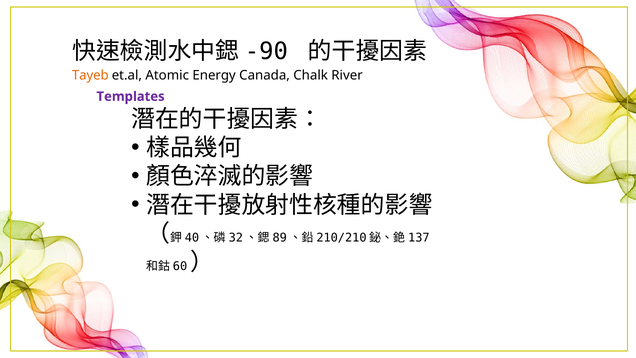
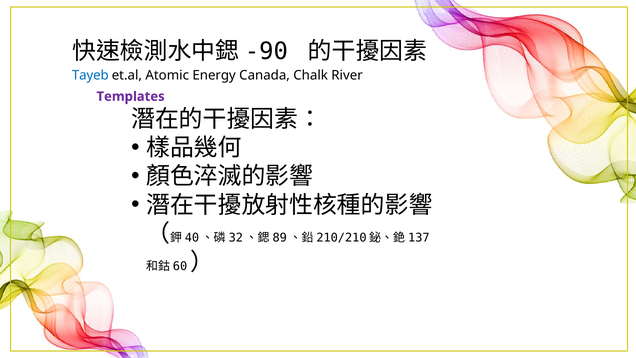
Tayeb colour: orange -> blue
